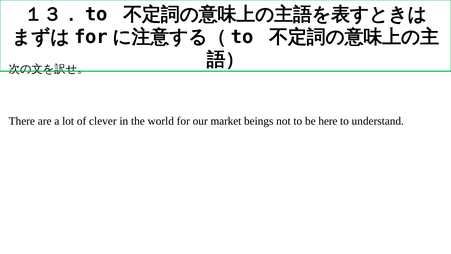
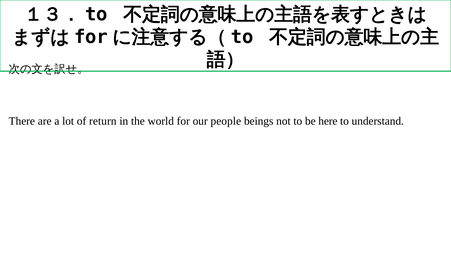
clever: clever -> return
market: market -> people
